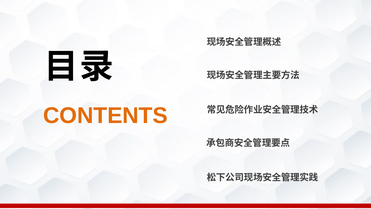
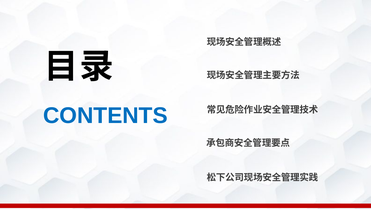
CONTENTS colour: orange -> blue
